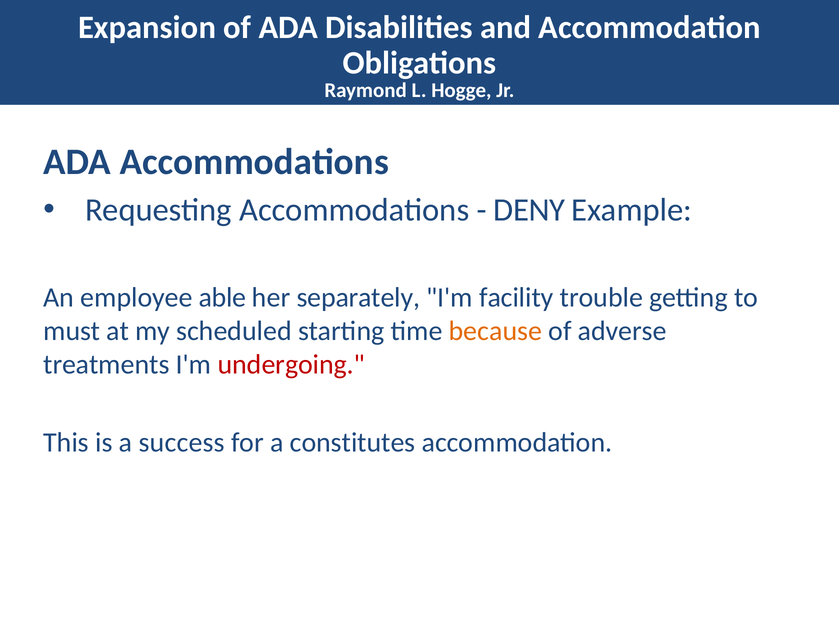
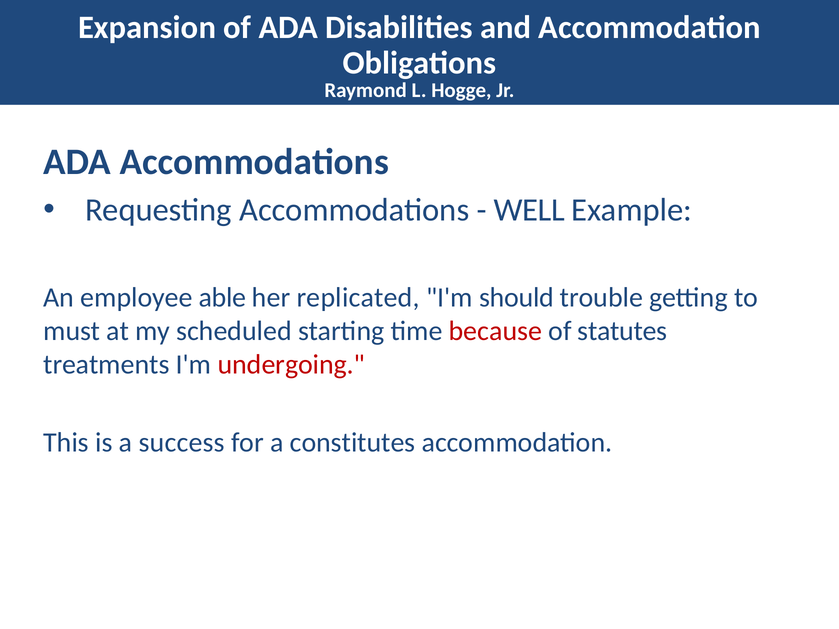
DENY: DENY -> WELL
separately: separately -> replicated
facility: facility -> should
because colour: orange -> red
adverse: adverse -> statutes
